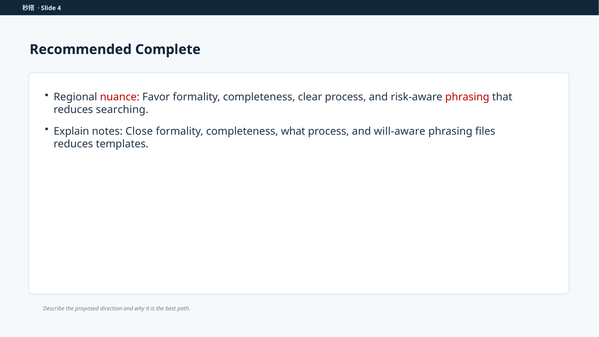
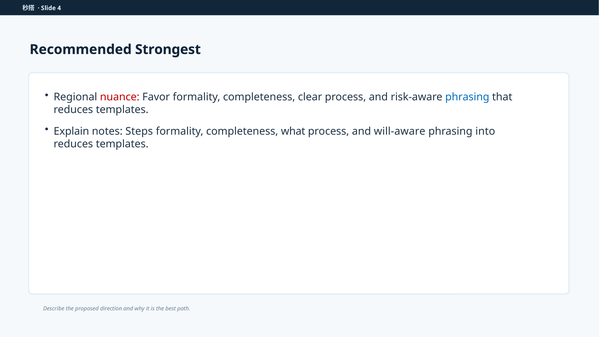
Complete: Complete -> Strongest
phrasing at (467, 97) colour: red -> blue
searching at (122, 110): searching -> templates
Close: Close -> Steps
files: files -> into
